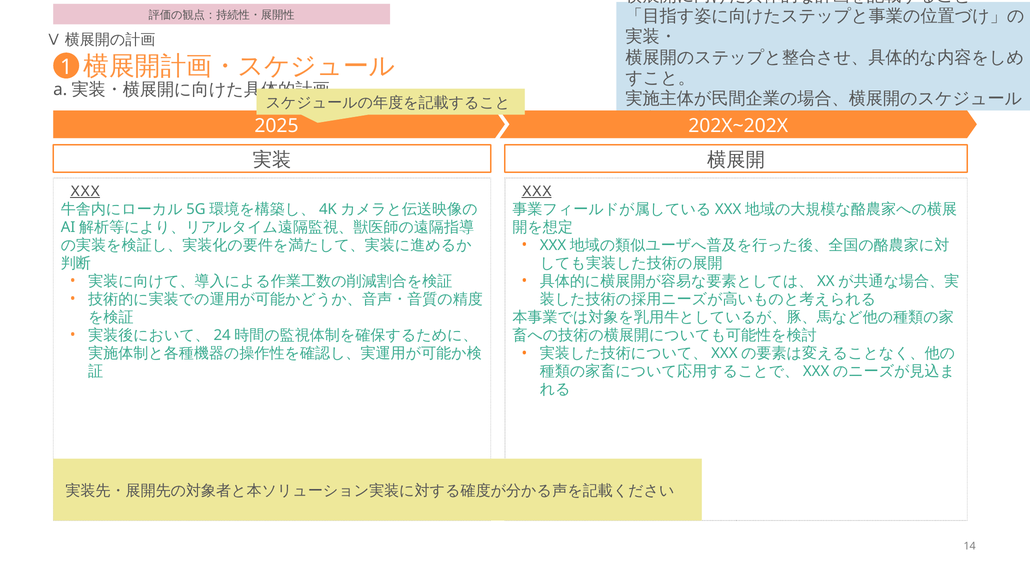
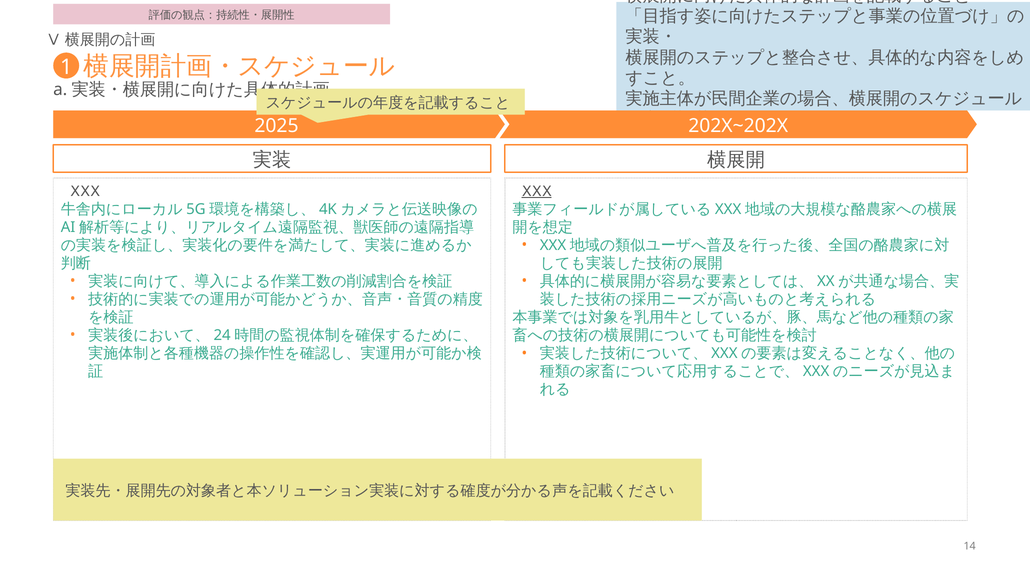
XXX at (85, 191) underline: present -> none
